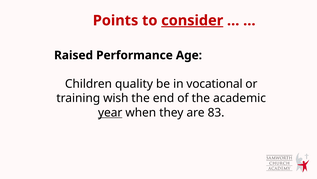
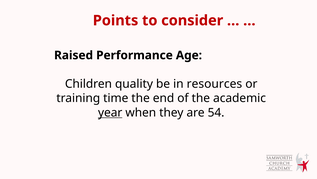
consider underline: present -> none
vocational: vocational -> resources
wish: wish -> time
83: 83 -> 54
